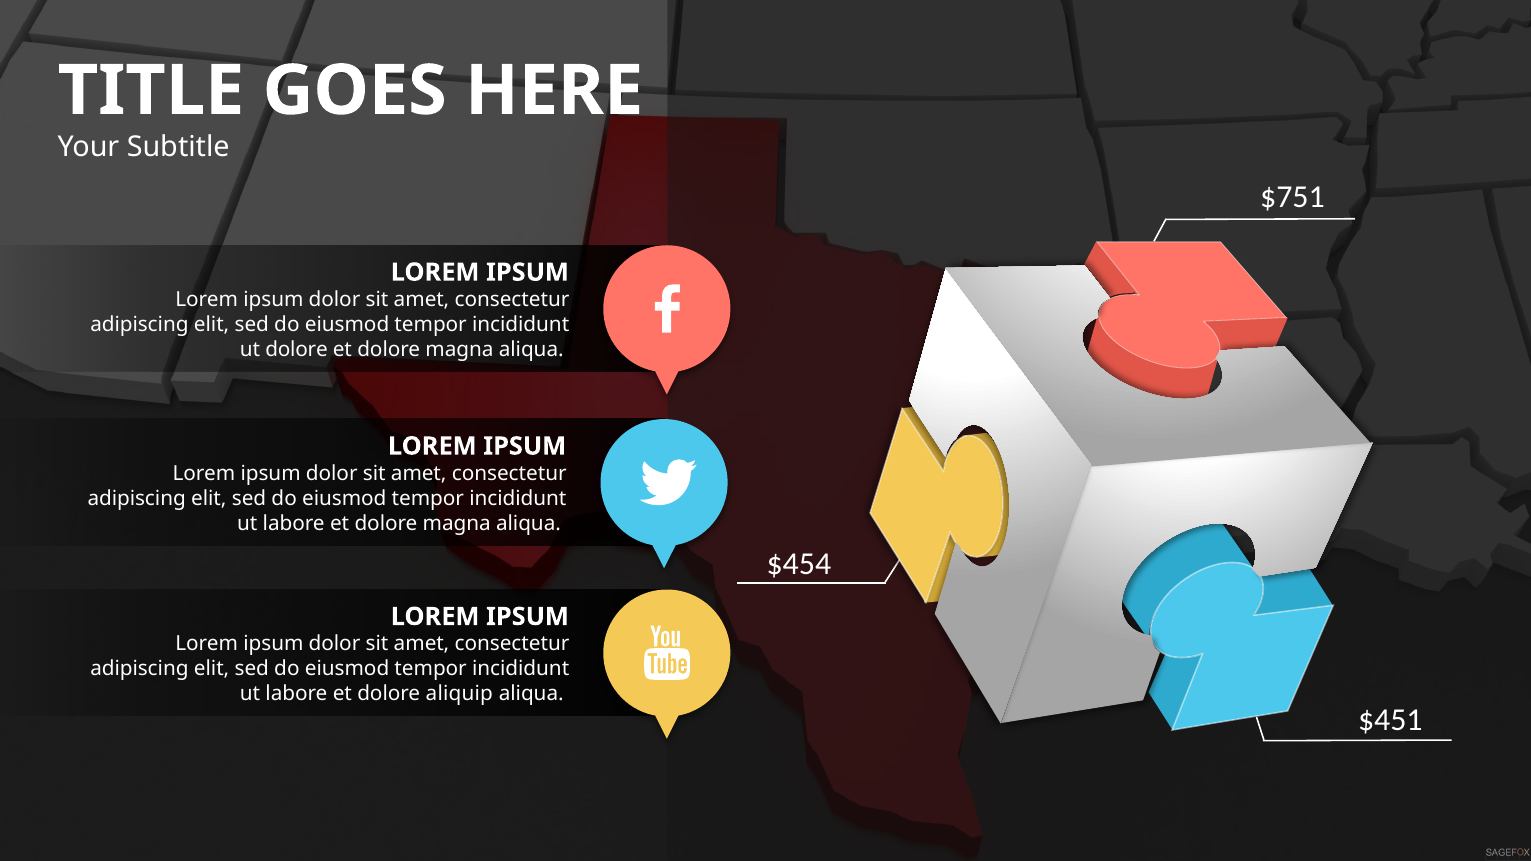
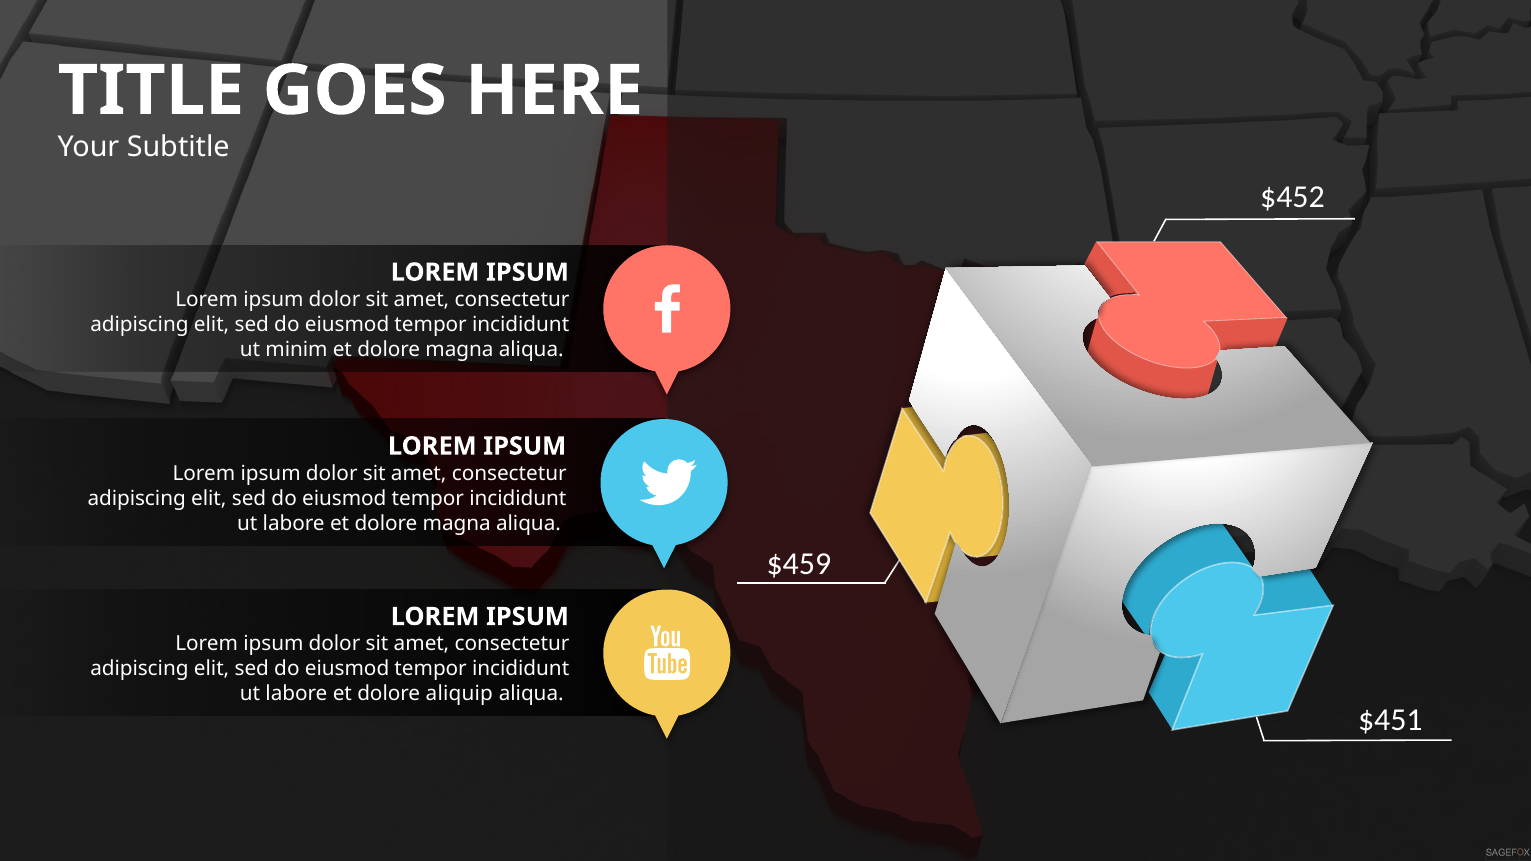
$751: $751 -> $452
ut dolore: dolore -> minim
$454: $454 -> $459
